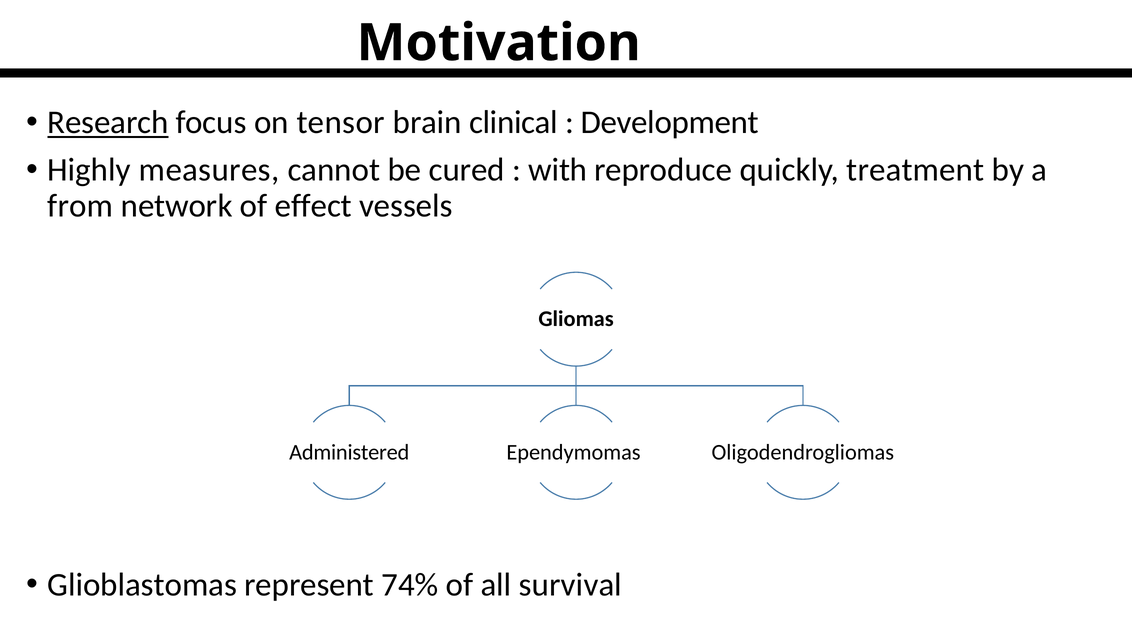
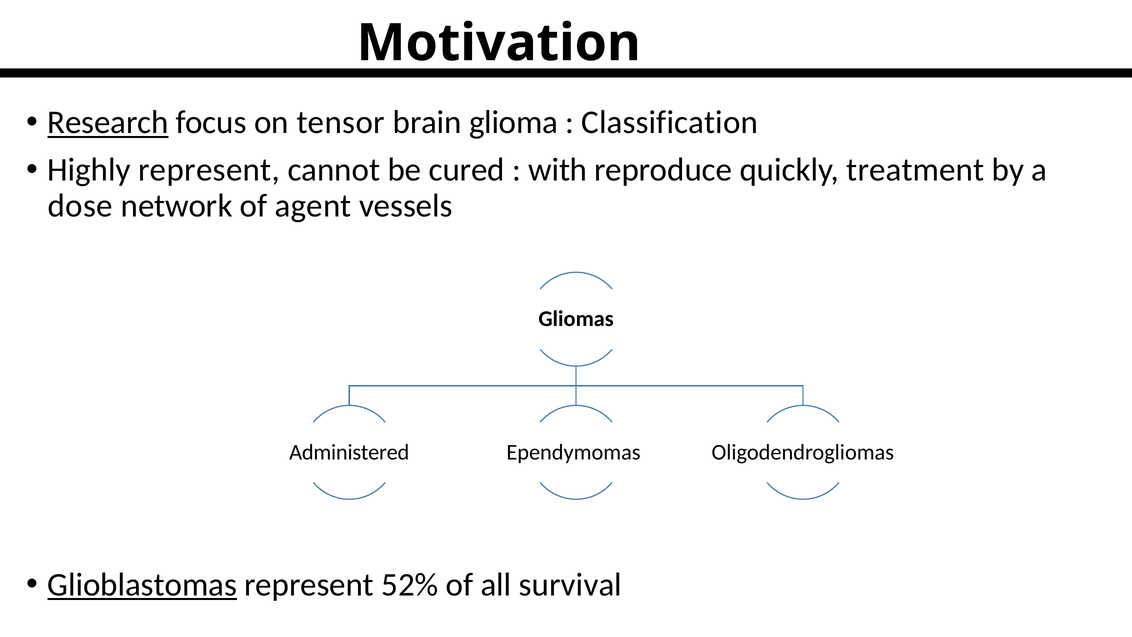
clinical: clinical -> glioma
Development: Development -> Classification
Highly measures: measures -> represent
from: from -> dose
effect: effect -> agent
Glioblastomas underline: none -> present
74%: 74% -> 52%
